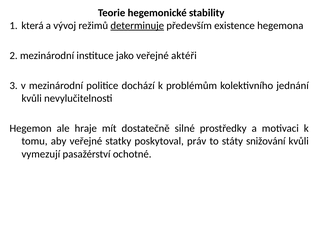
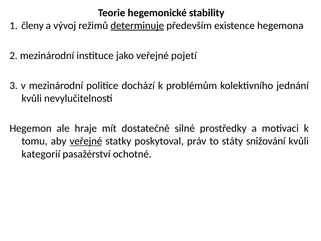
která: která -> členy
aktéři: aktéři -> pojetí
veřejné at (86, 141) underline: none -> present
vymezují: vymezují -> kategorií
